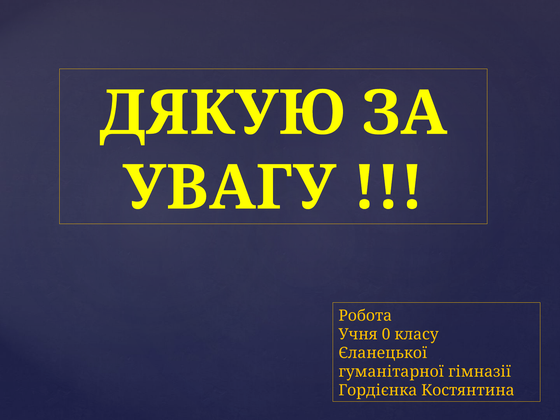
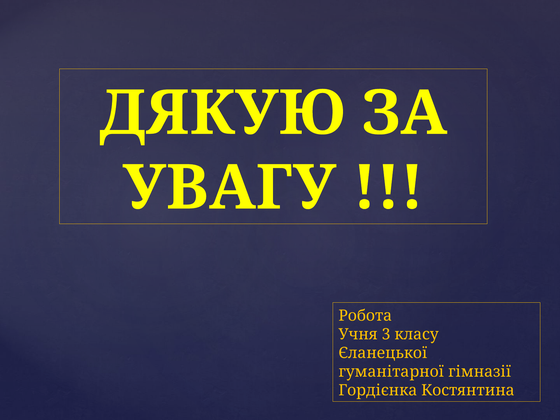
0: 0 -> 3
